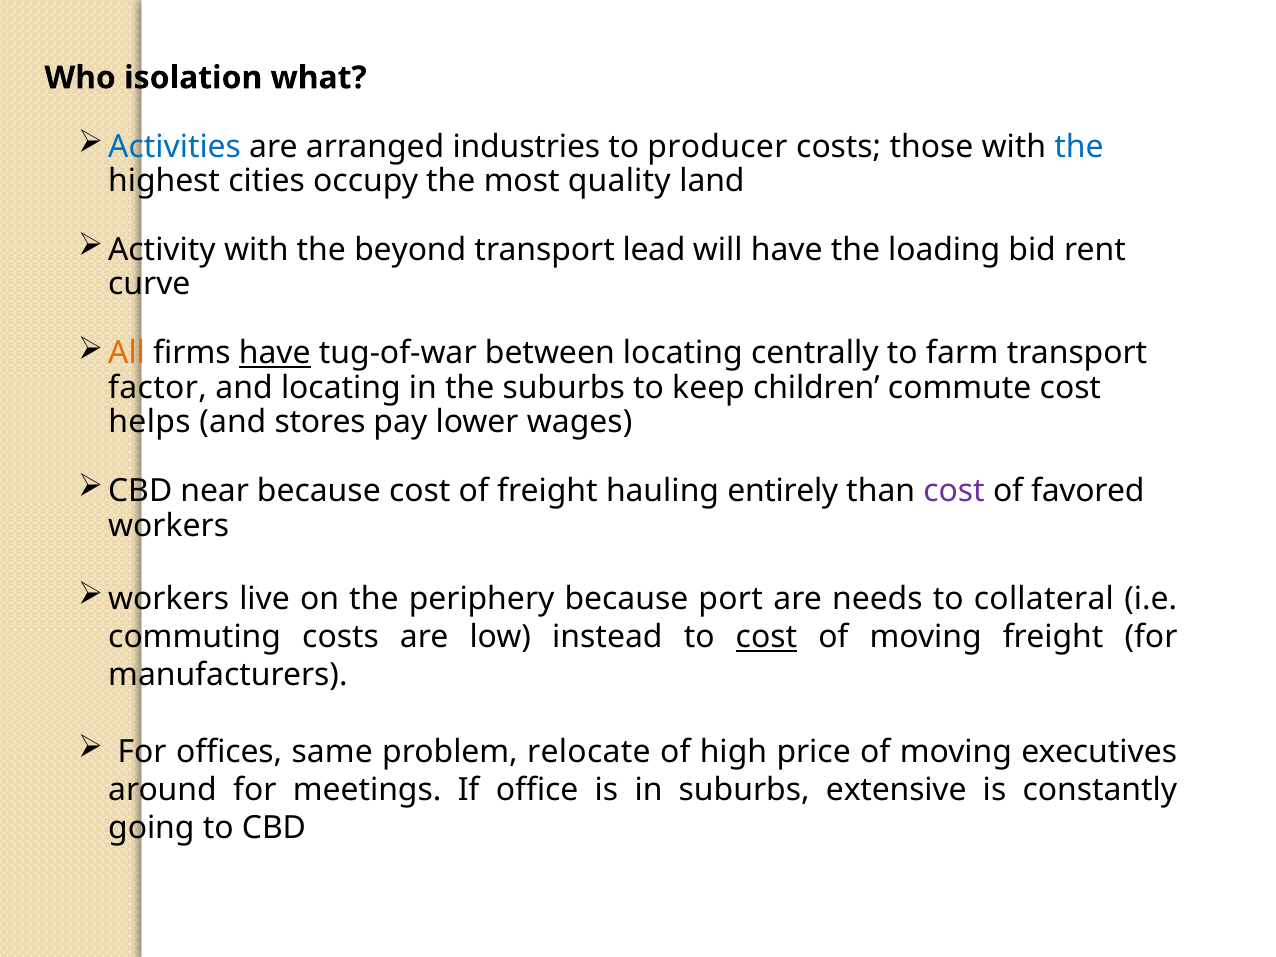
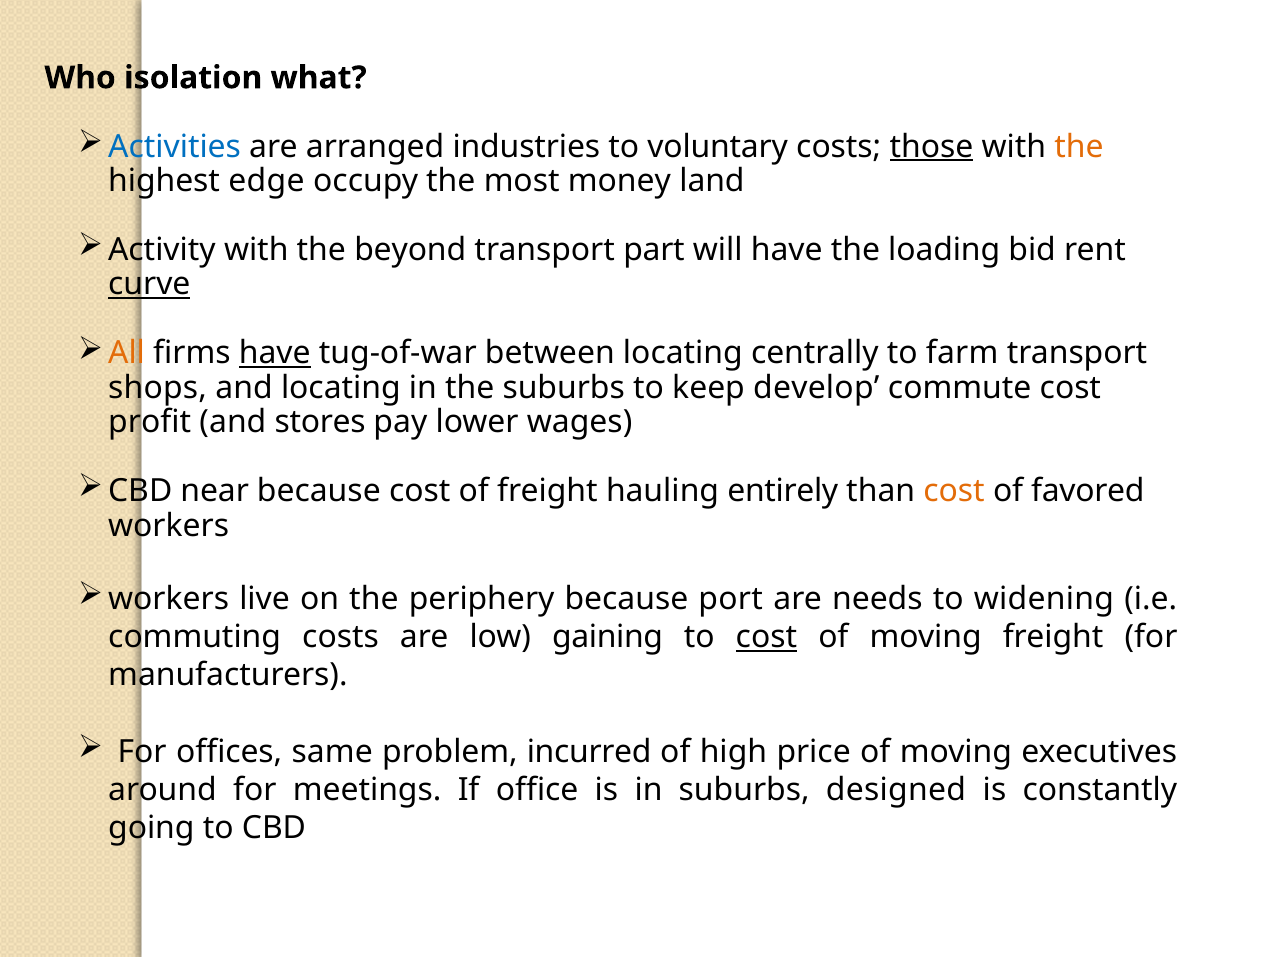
producer: producer -> voluntary
those underline: none -> present
the at (1079, 147) colour: blue -> orange
cities: cities -> edge
quality: quality -> money
lead: lead -> part
curve underline: none -> present
factor: factor -> shops
children: children -> develop
helps: helps -> profit
cost at (954, 491) colour: purple -> orange
collateral: collateral -> widening
instead: instead -> gaining
relocate: relocate -> incurred
extensive: extensive -> designed
